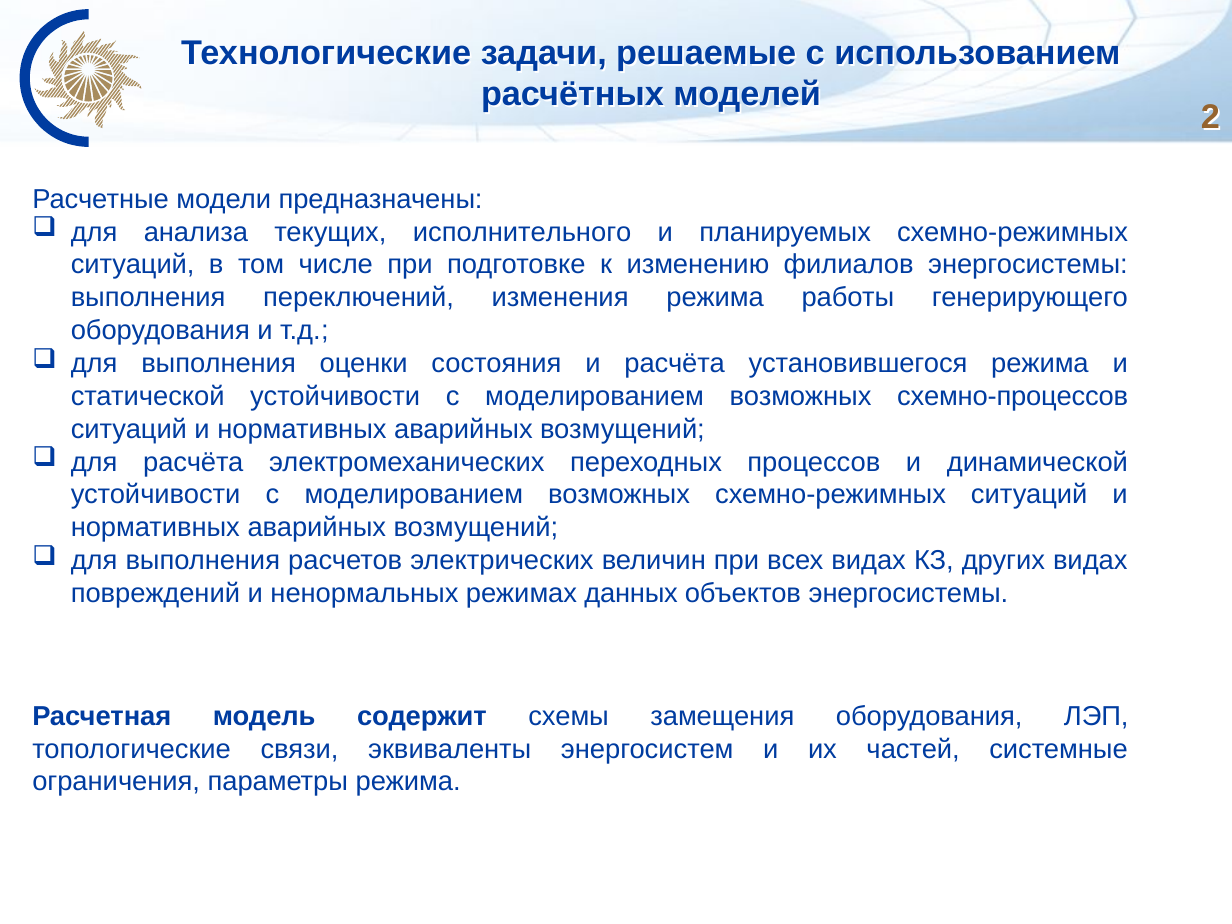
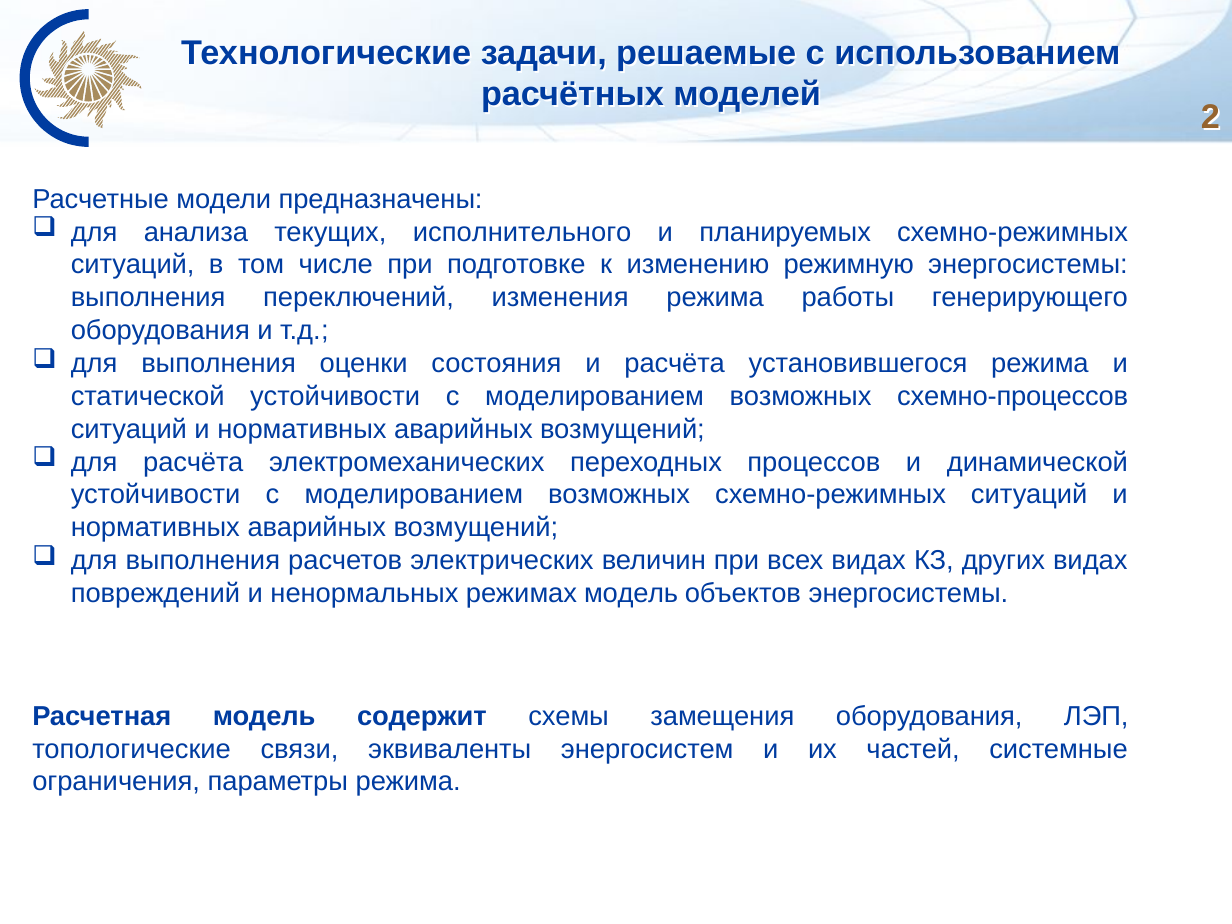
филиалов: филиалов -> режимную
режимах данных: данных -> модель
